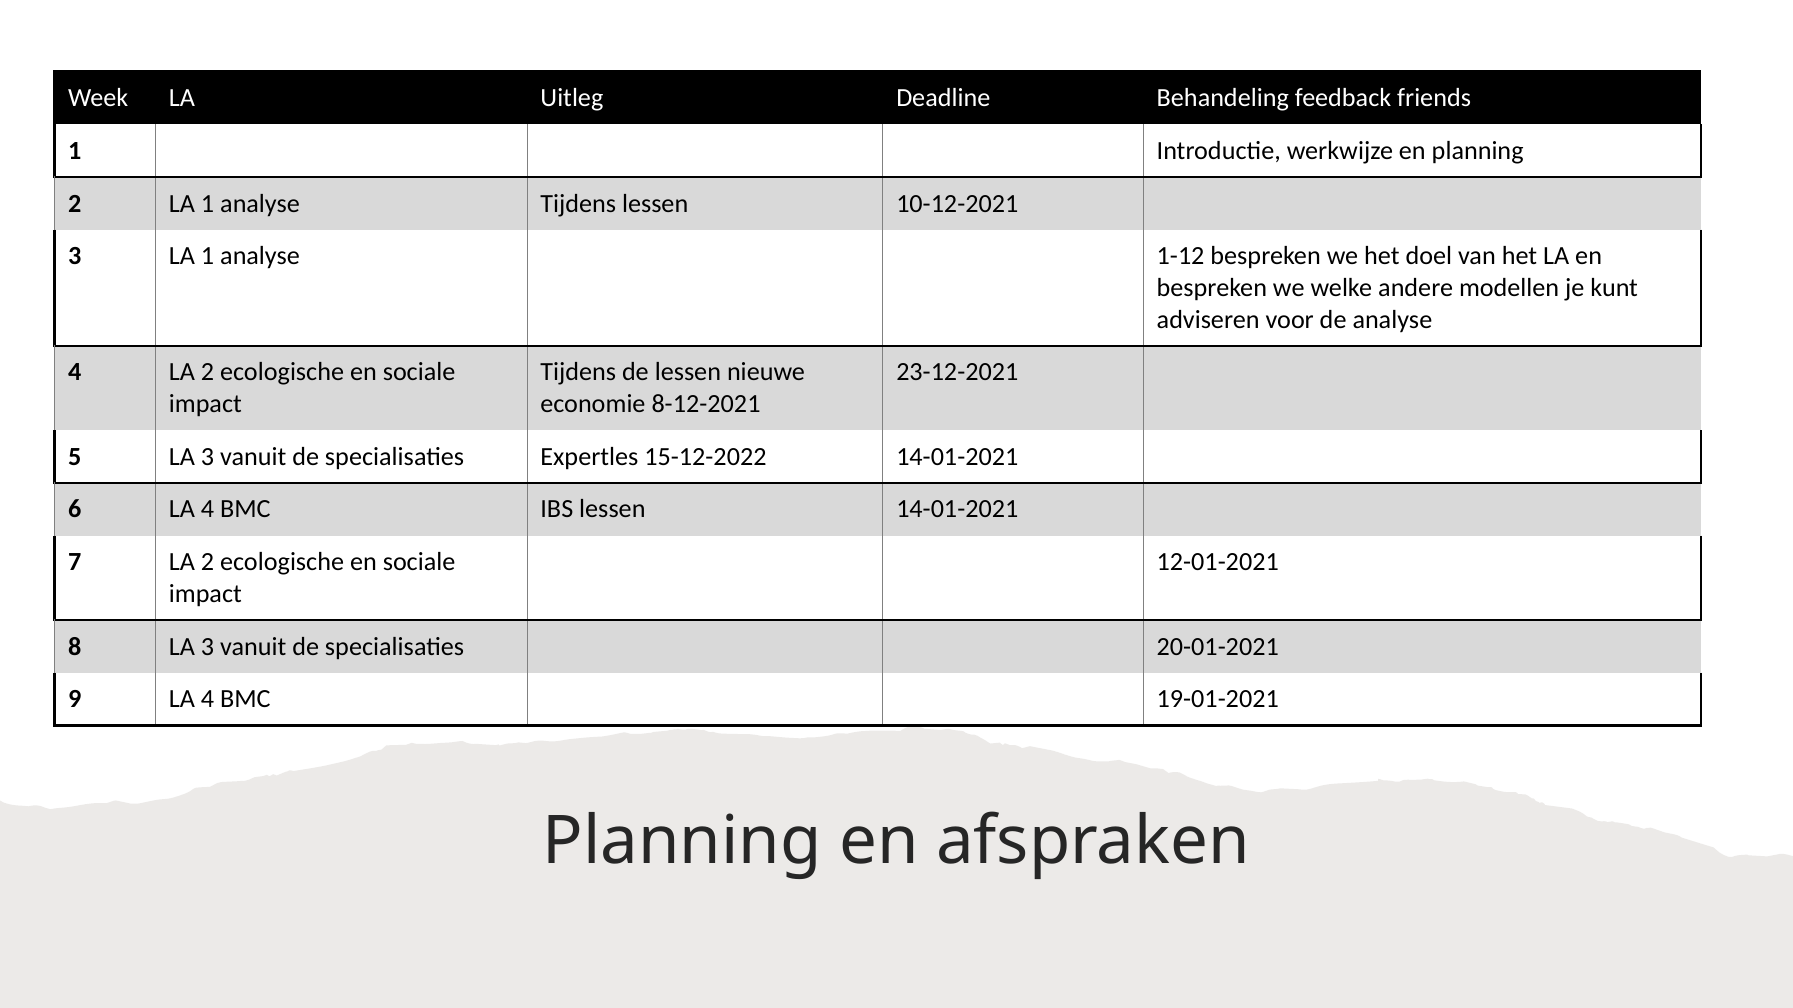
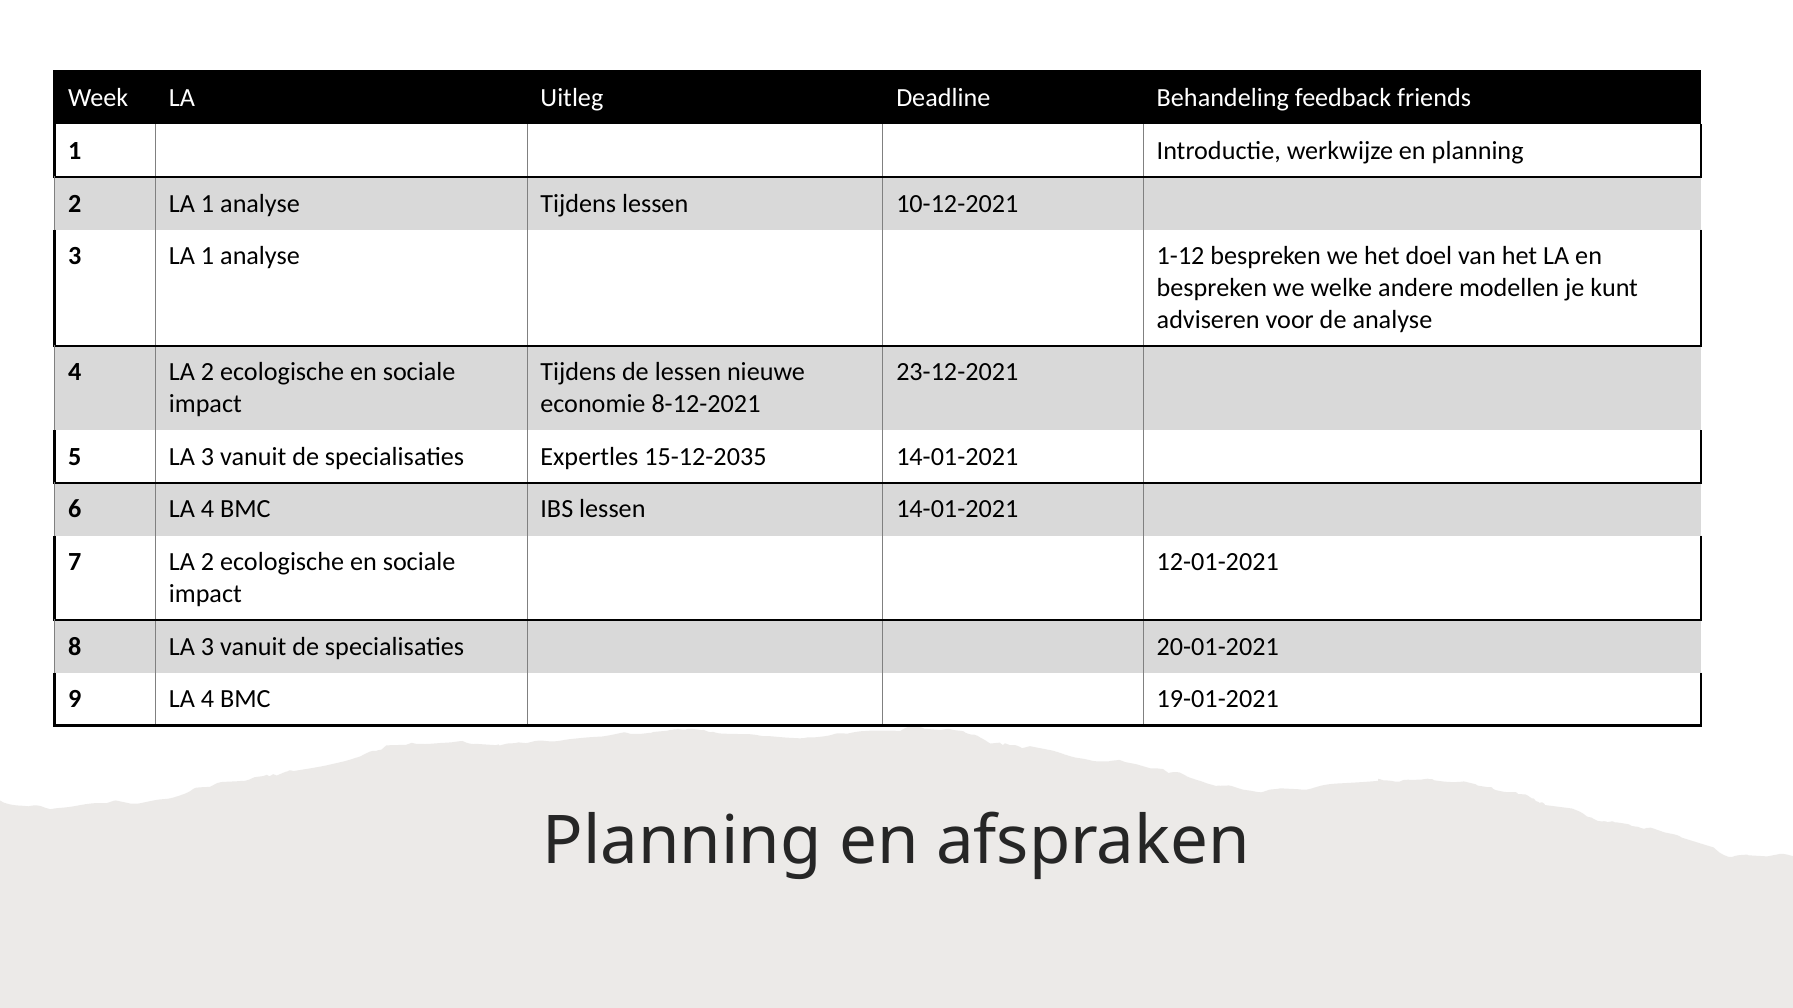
15-12-2022: 15-12-2022 -> 15-12-2035
